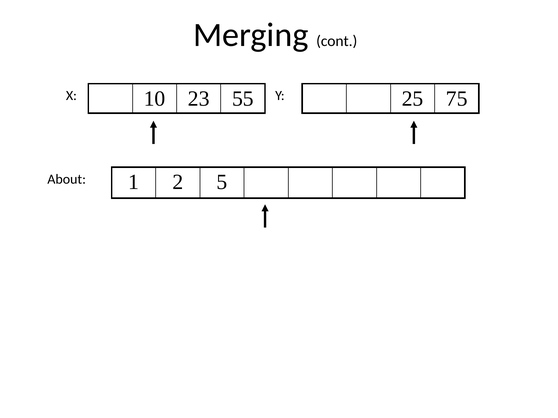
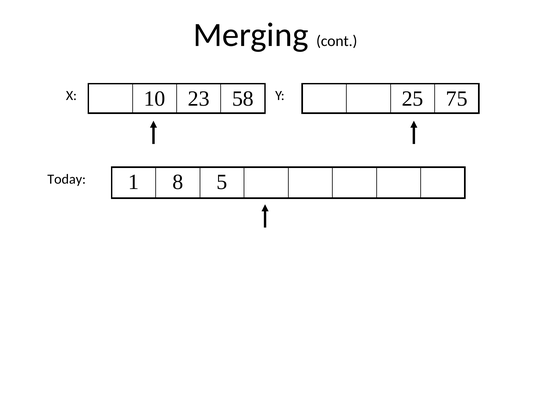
55: 55 -> 58
2: 2 -> 8
About: About -> Today
